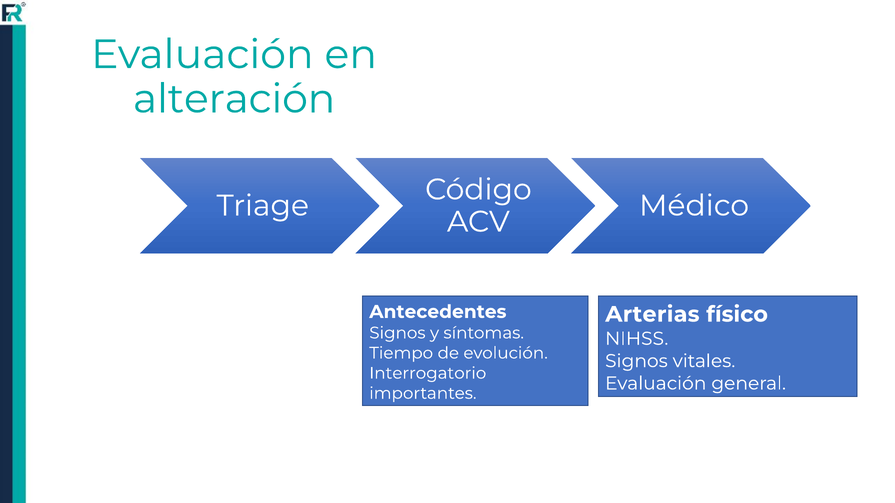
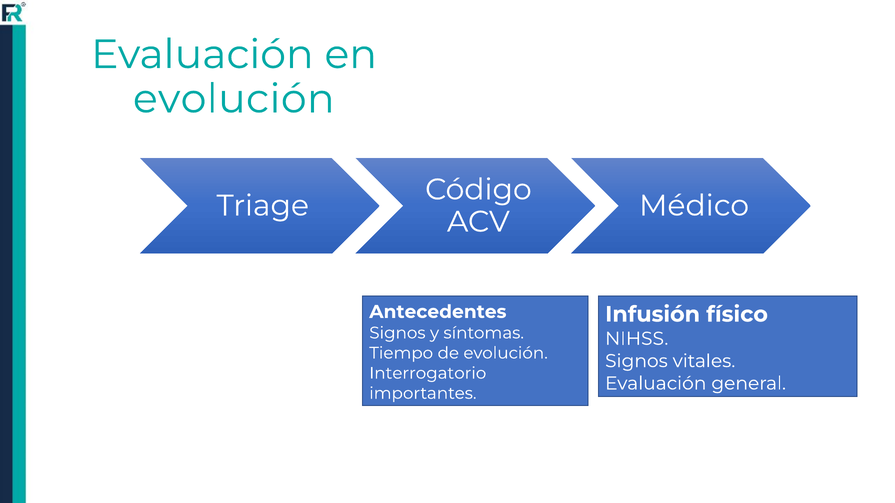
alteración at (234, 99): alteración -> evolución
Arterias: Arterias -> Infusión
